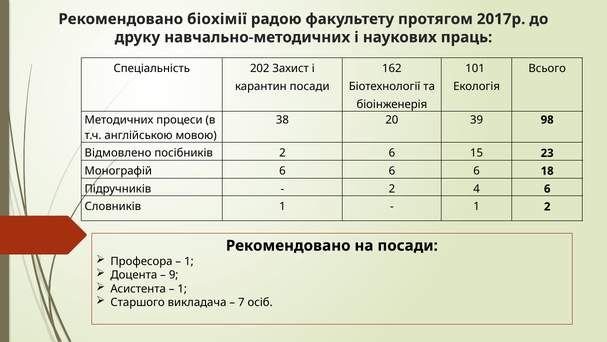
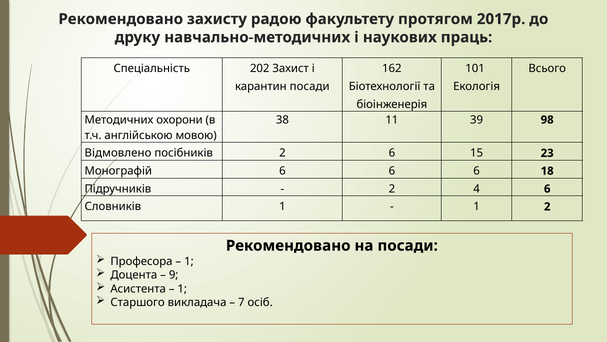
біохімії: біохімії -> захисту
процеси: процеси -> охорони
20: 20 -> 11
